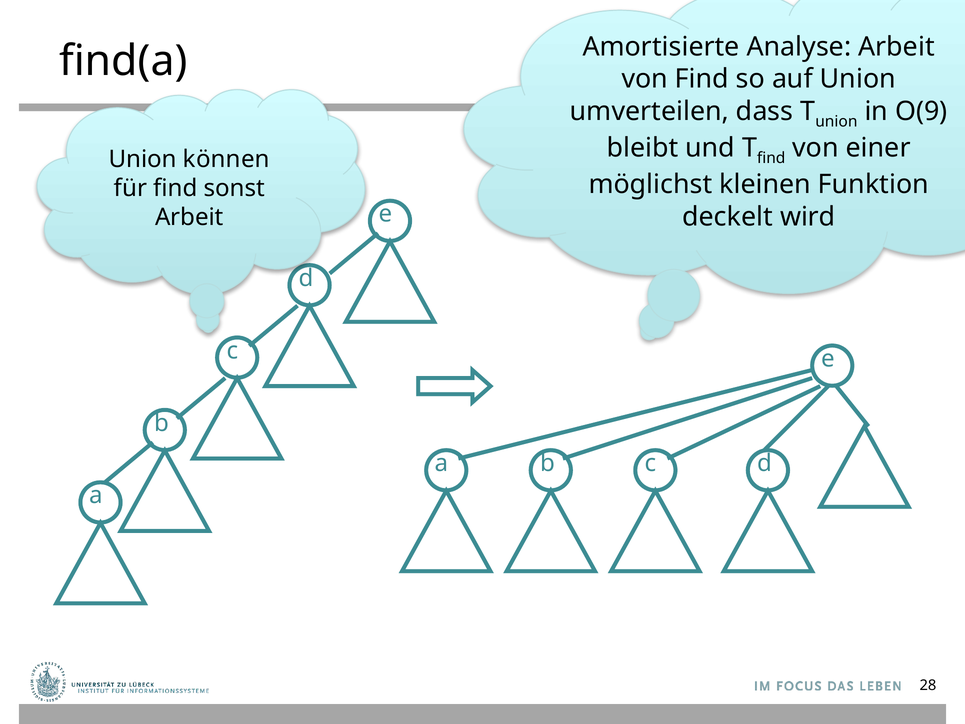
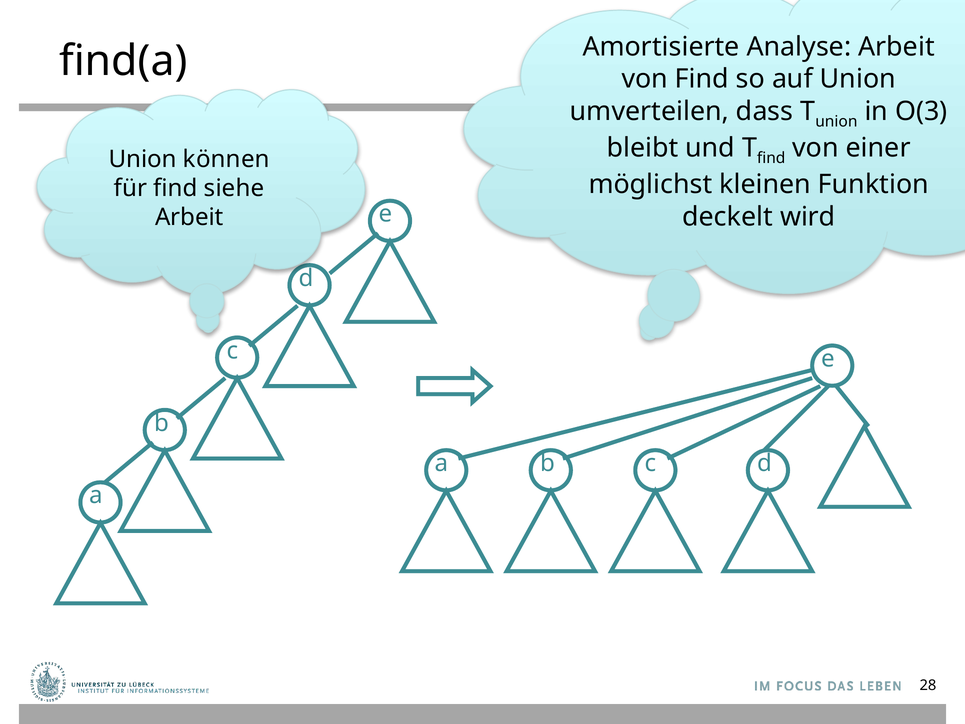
O(9: O(9 -> O(3
sonst: sonst -> siehe
